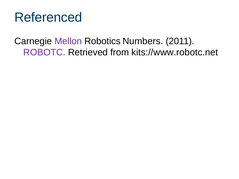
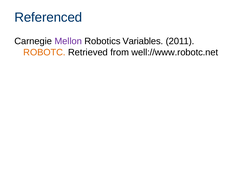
Numbers: Numbers -> Variables
ROBOTC colour: purple -> orange
kits://www.robotc.net: kits://www.robotc.net -> well://www.robotc.net
